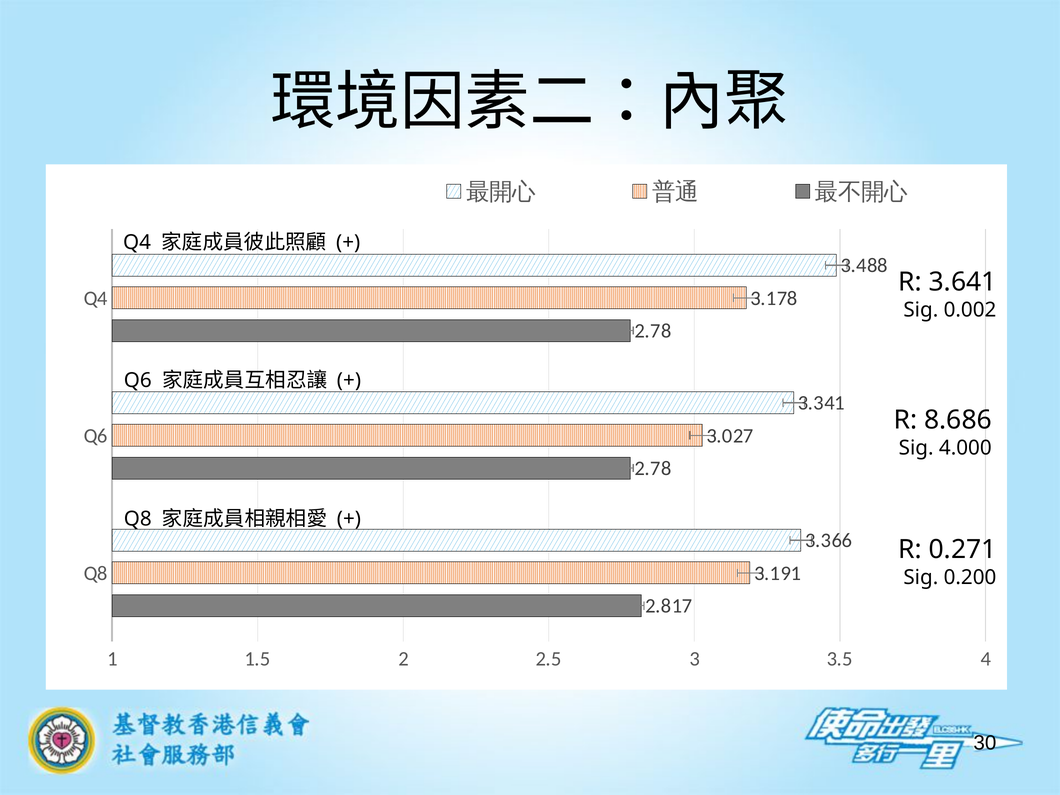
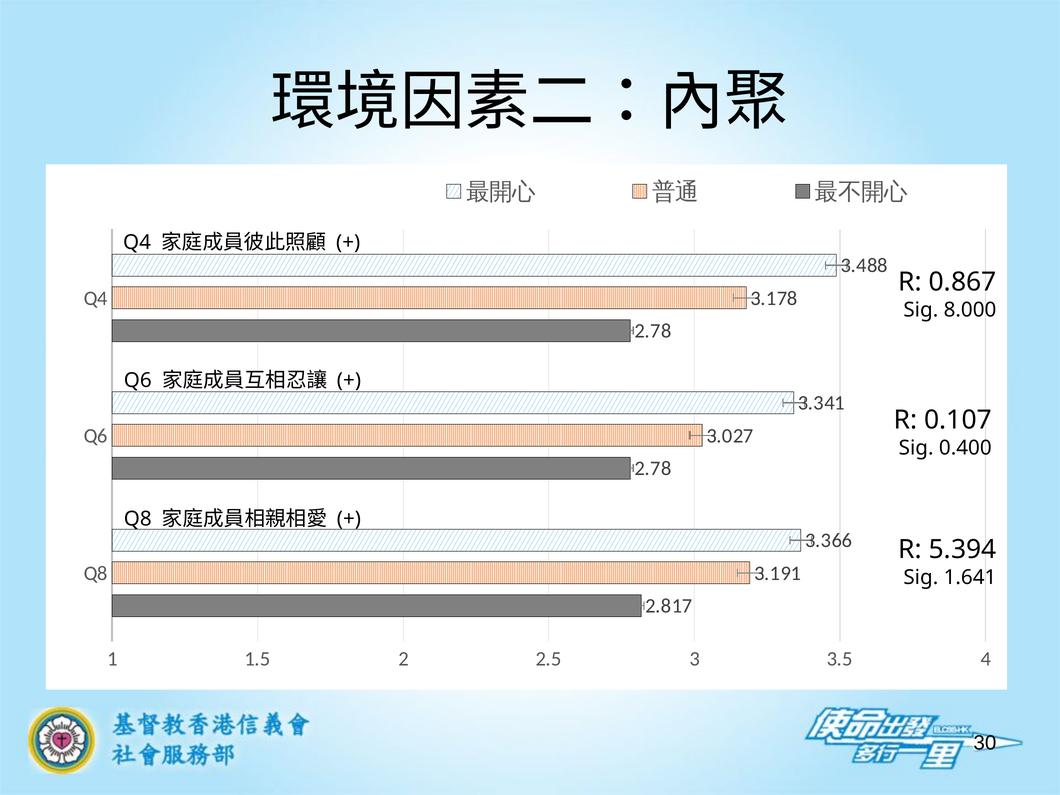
3.641: 3.641 -> 0.867
0.002: 0.002 -> 8.000
8.686: 8.686 -> 0.107
4.000: 4.000 -> 0.400
0.271: 0.271 -> 5.394
0.200: 0.200 -> 1.641
